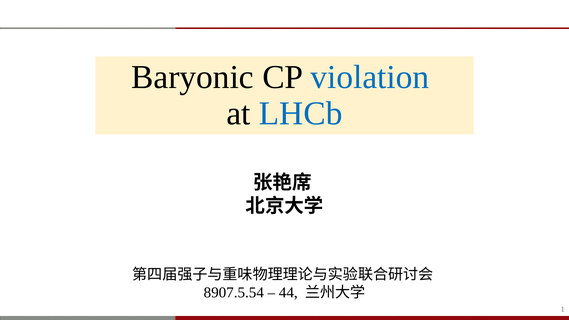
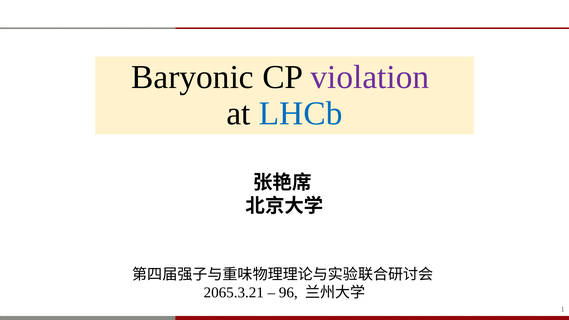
violation colour: blue -> purple
8907.5.54: 8907.5.54 -> 2065.3.21
44: 44 -> 96
